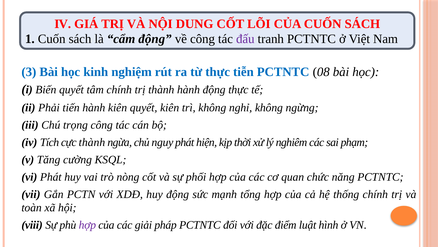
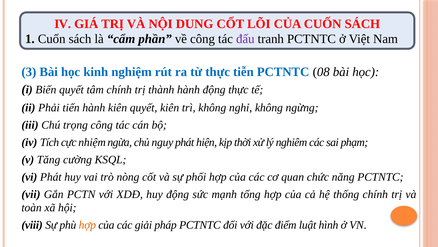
cẩm động: động -> phần
cực thành: thành -> nhiệm
hợp at (87, 225) colour: purple -> orange
